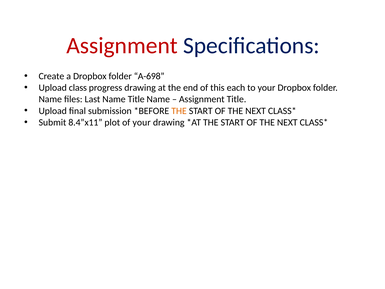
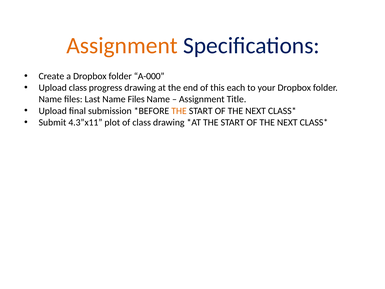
Assignment at (122, 46) colour: red -> orange
A-698: A-698 -> A-000
Last Name Title: Title -> Files
8.4”x11: 8.4”x11 -> 4.3”x11
of your: your -> class
